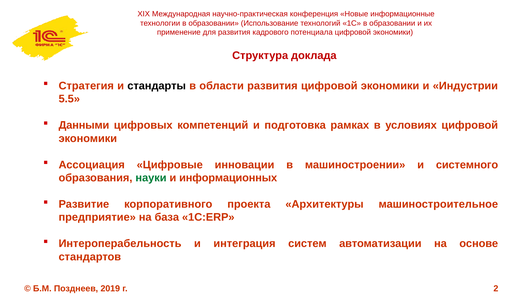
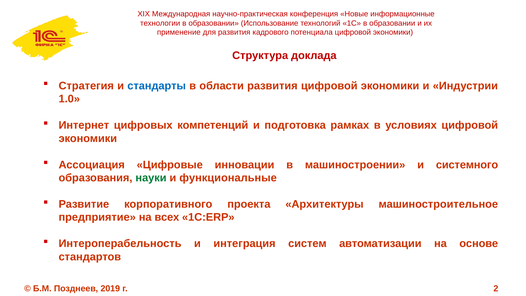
стандарты colour: black -> blue
5.5: 5.5 -> 1.0
Данными: Данными -> Интернет
информационных: информационных -> функциональные
база: база -> всех
